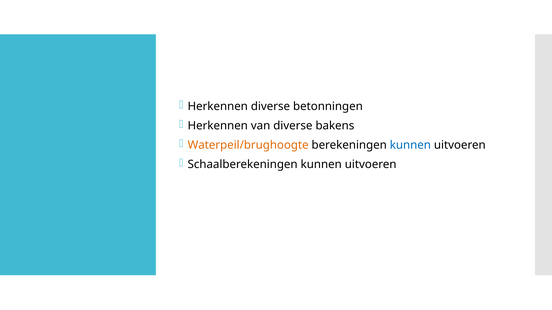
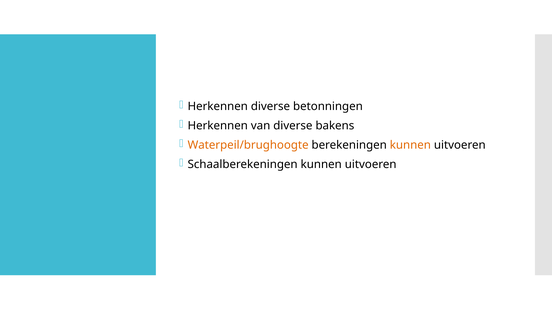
kunnen at (410, 145) colour: blue -> orange
